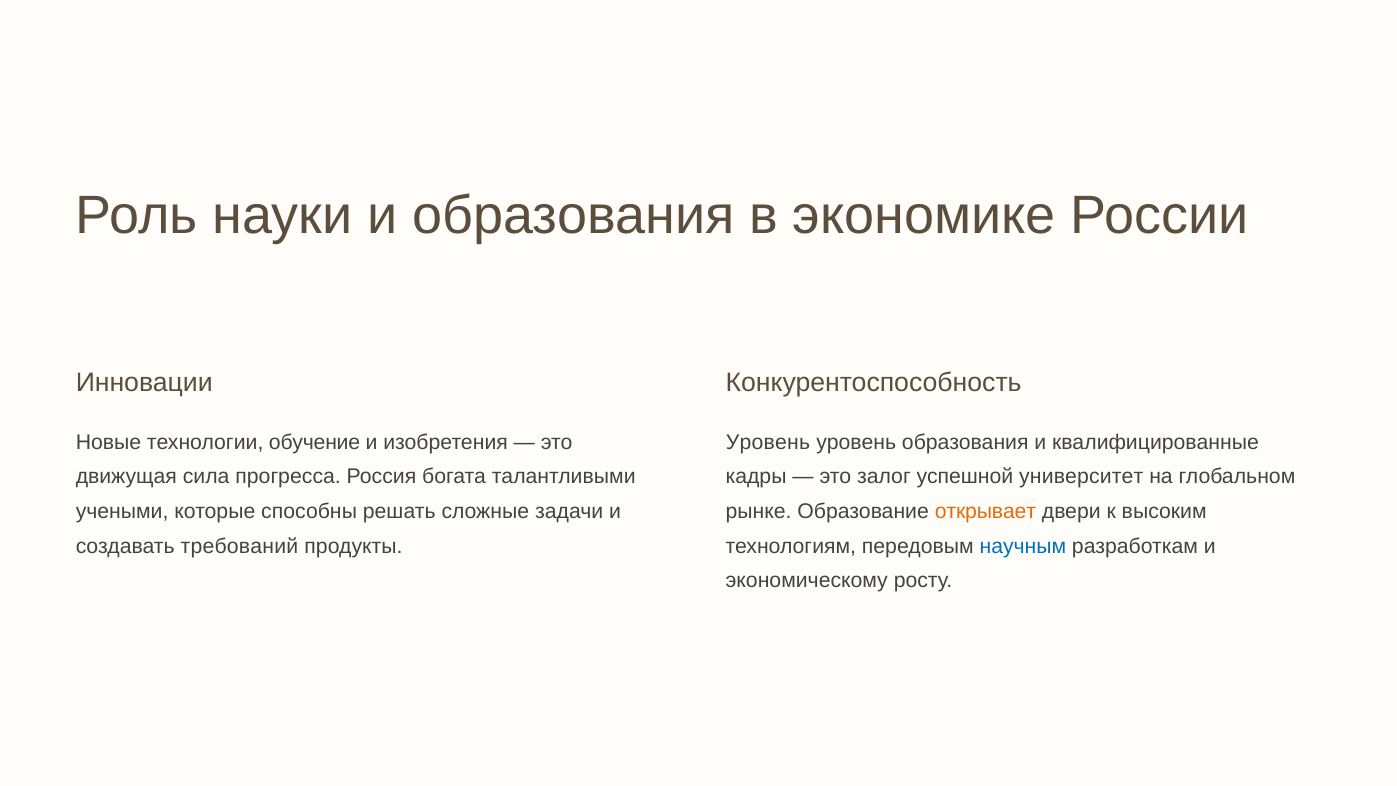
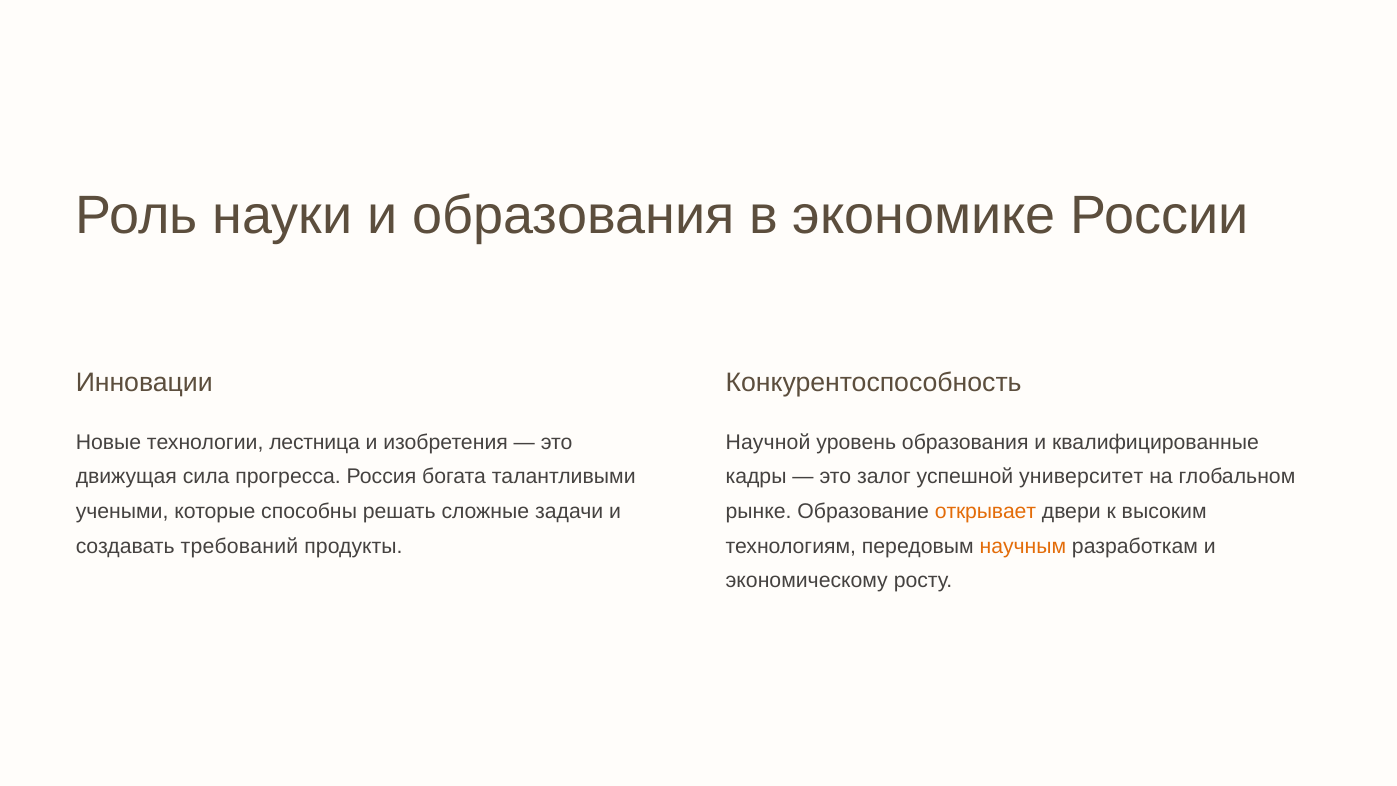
обучение: обучение -> лестница
Уровень at (768, 442): Уровень -> Научной
научным colour: blue -> orange
